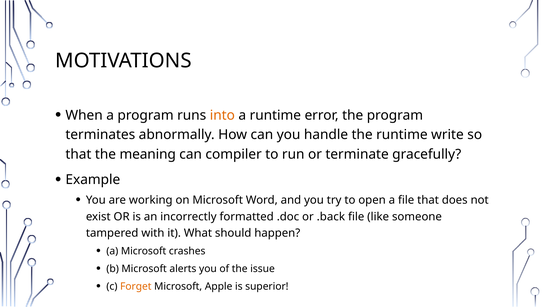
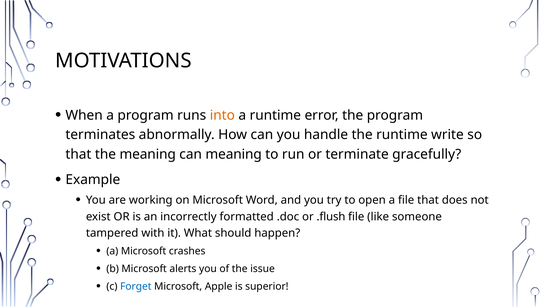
can compiler: compiler -> meaning
.back: .back -> .flush
Forget colour: orange -> blue
